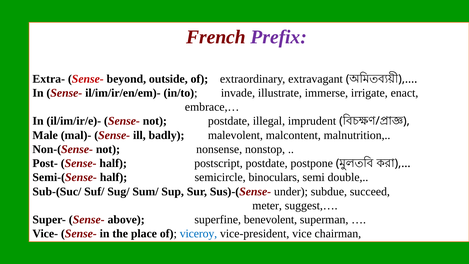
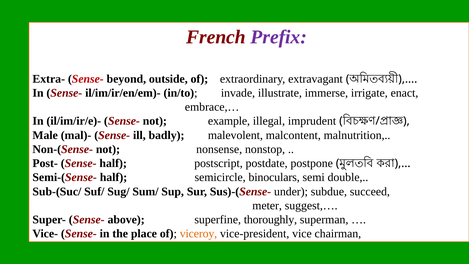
not postdate: postdate -> example
benevolent: benevolent -> thoroughly
viceroy colour: blue -> orange
